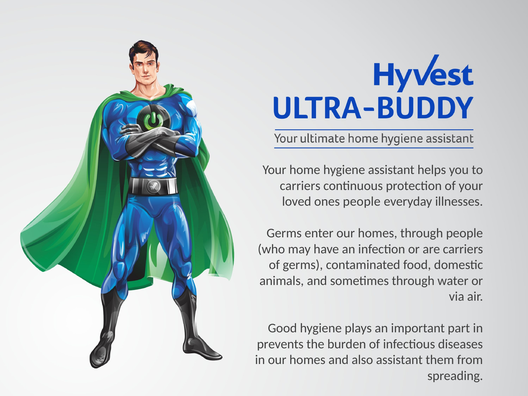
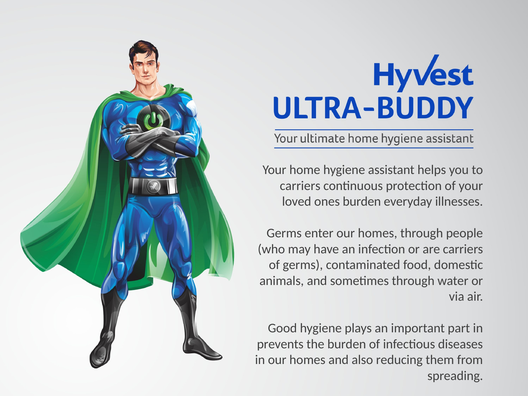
ones people: people -> burden
also assistant: assistant -> reducing
